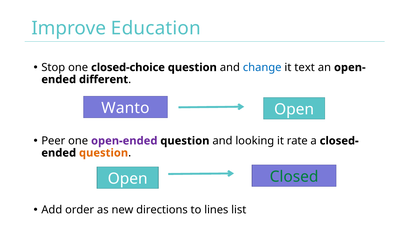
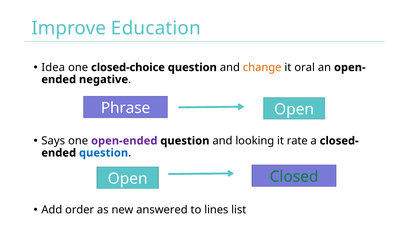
Stop: Stop -> Idea
change colour: blue -> orange
text: text -> oral
different: different -> negative
Wanto: Wanto -> Phrase
Peer: Peer -> Says
question at (104, 153) colour: orange -> blue
directions: directions -> answered
